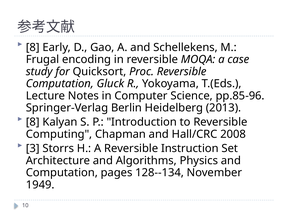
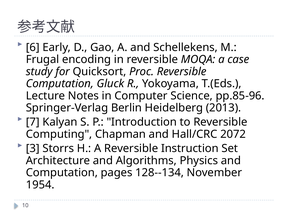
8 at (33, 47): 8 -> 6
8 at (33, 122): 8 -> 7
2008: 2008 -> 2072
1949: 1949 -> 1954
